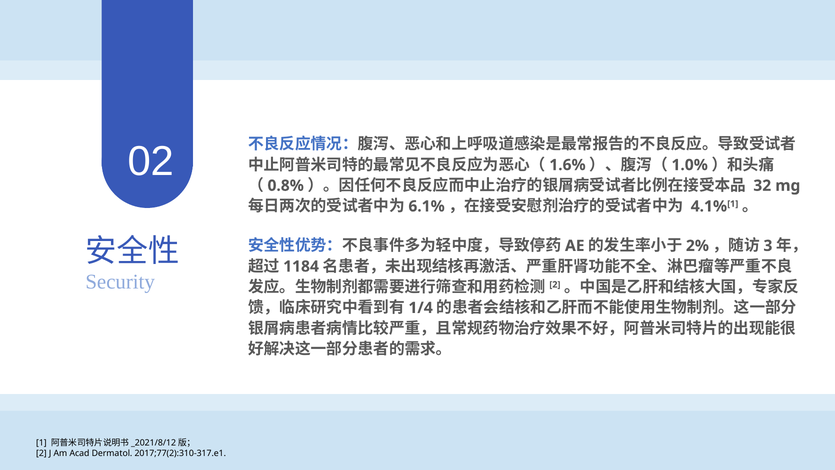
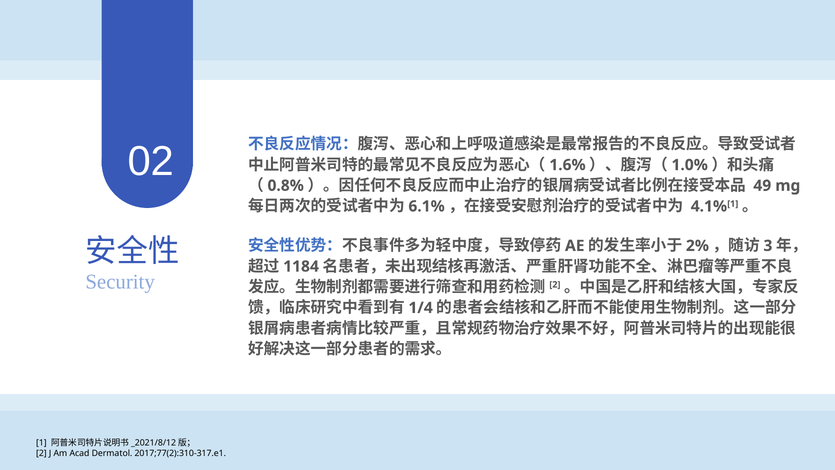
32: 32 -> 49
